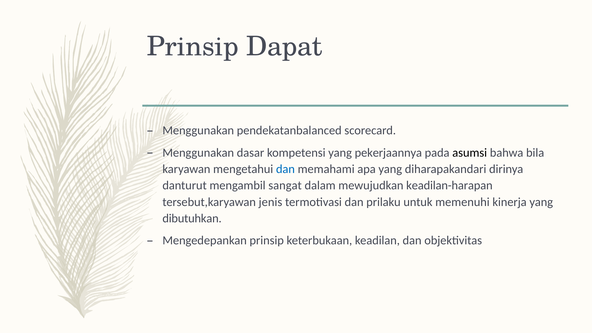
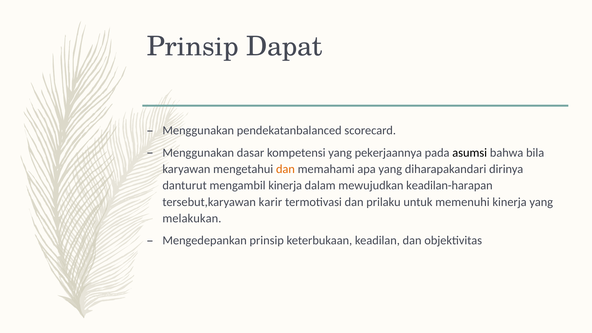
dan at (285, 169) colour: blue -> orange
mengambil sangat: sangat -> kinerja
jenis: jenis -> karir
dibutuhkan: dibutuhkan -> melakukan
